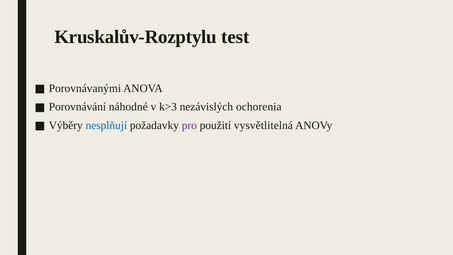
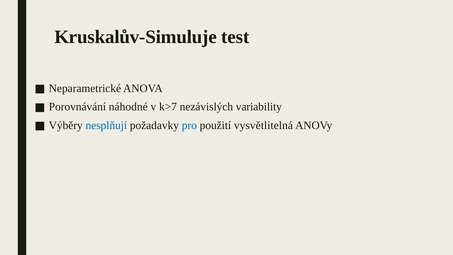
Kruskalův-Rozptylu: Kruskalův-Rozptylu -> Kruskalův-Simuluje
Porovnávanými: Porovnávanými -> Neparametrické
k>3: k>3 -> k>7
ochorenia: ochorenia -> variability
pro colour: purple -> blue
